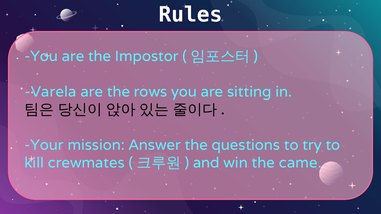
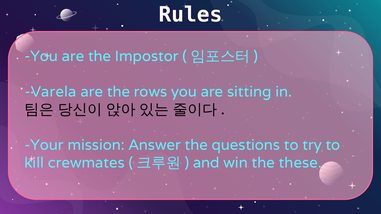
came: came -> these
